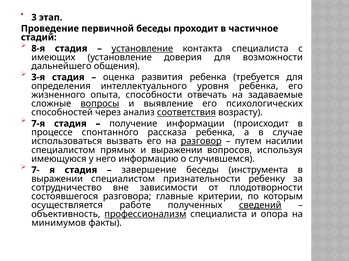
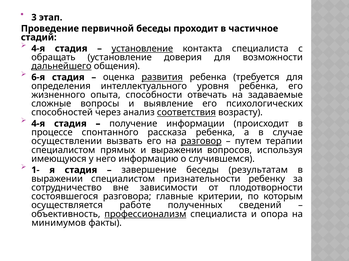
8-я at (38, 49): 8-я -> 4-я
имеющих: имеющих -> обращать
дальнейшего underline: none -> present
3-я: 3-я -> 6-я
развития underline: none -> present
вопросы underline: present -> none
7-я at (38, 124): 7-я -> 4-я
использоваться: использоваться -> осуществлении
насилии: насилии -> терапии
7-: 7- -> 1-
инструмента: инструмента -> результатам
сведений underline: present -> none
